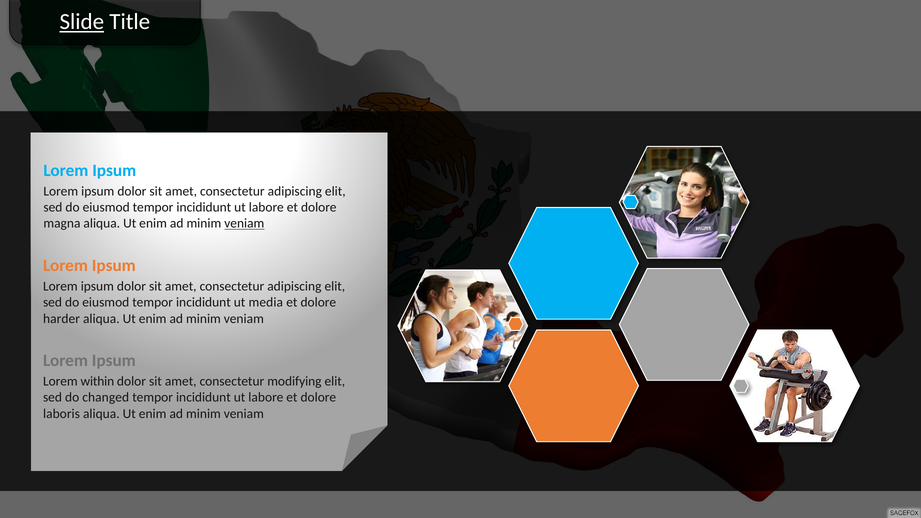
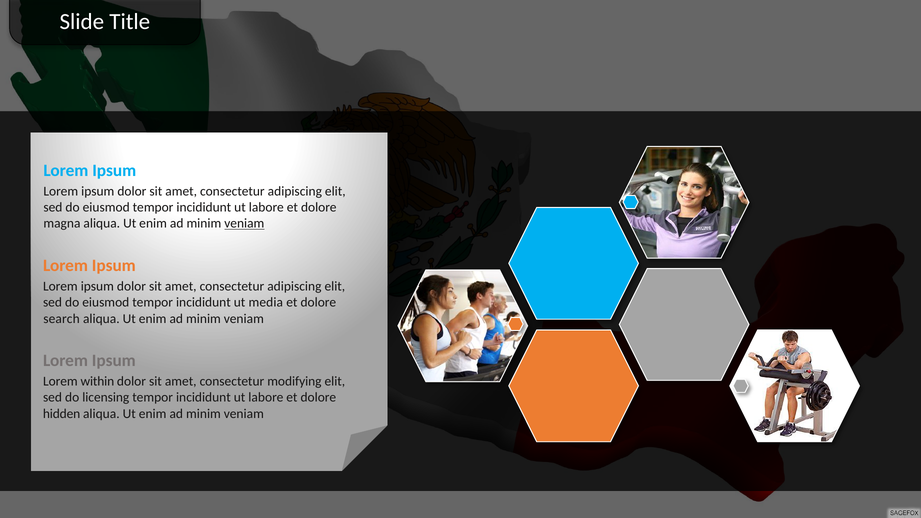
Slide underline: present -> none
harder: harder -> search
changed: changed -> licensing
laboris: laboris -> hidden
